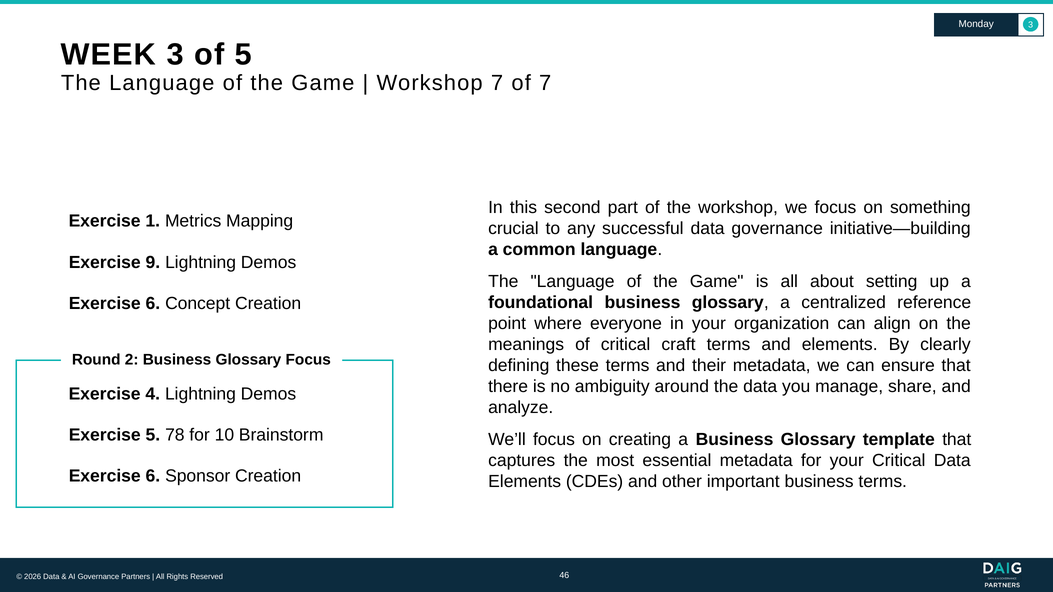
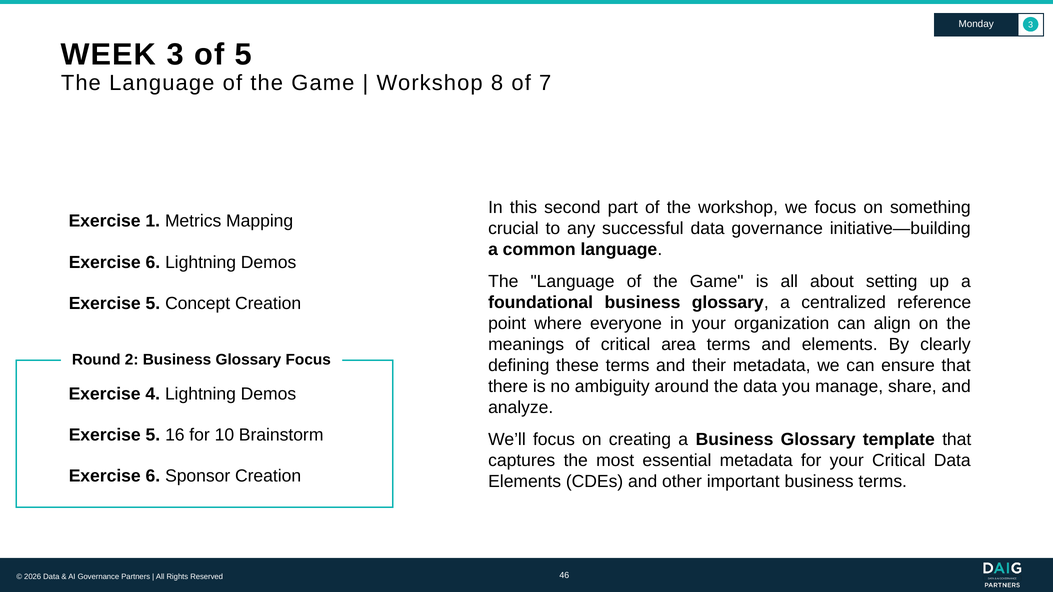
Workshop 7: 7 -> 8
9 at (153, 262): 9 -> 6
6 at (153, 304): 6 -> 5
craft: craft -> area
78: 78 -> 16
